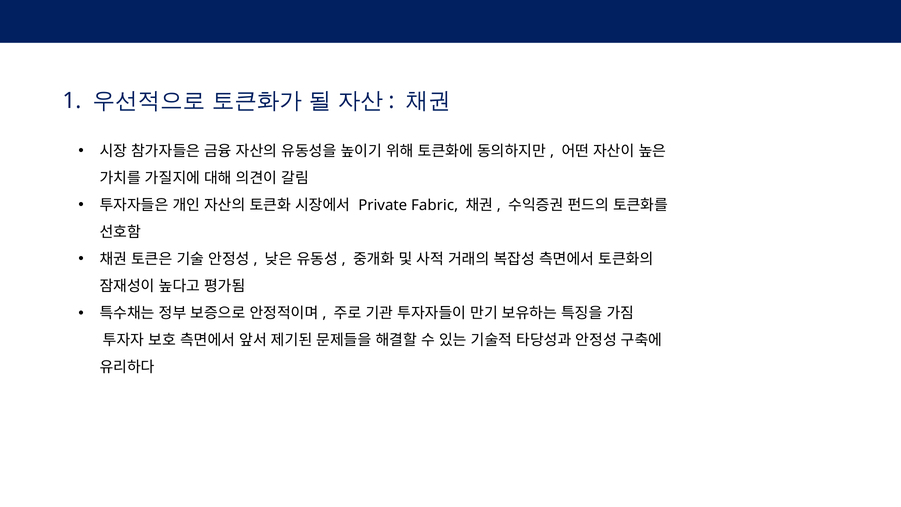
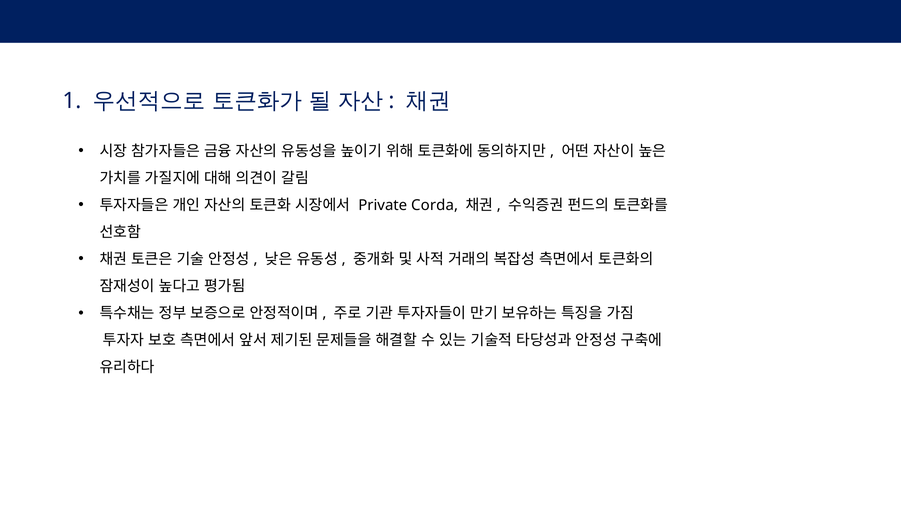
Fabric: Fabric -> Corda
